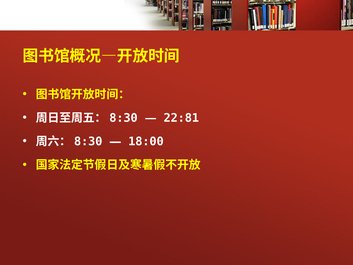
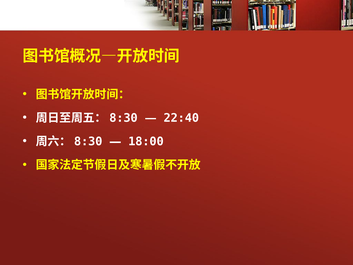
22:81: 22:81 -> 22:40
